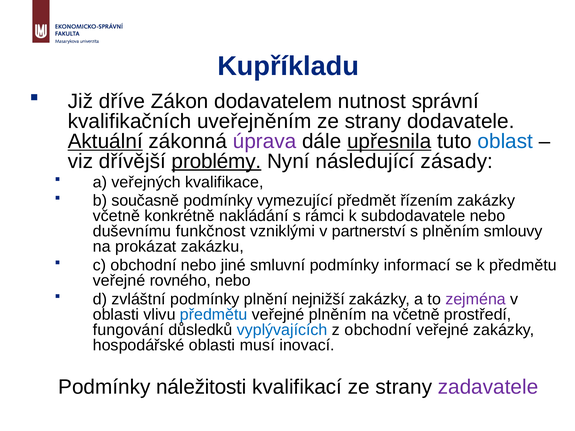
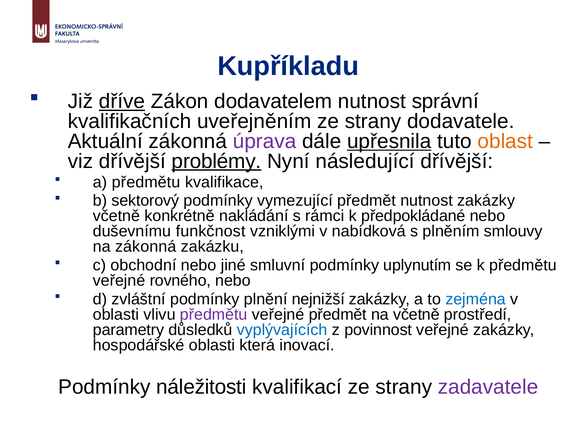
dříve underline: none -> present
Aktuální underline: present -> none
oblast colour: blue -> orange
následující zásady: zásady -> dřívější
a veřejných: veřejných -> předmětu
současně: současně -> sektorový
předmět řízením: řízením -> nutnost
subdodavatele: subdodavatele -> předpokládané
partnerství: partnerství -> nabídková
na prokázat: prokázat -> zákonná
informací: informací -> uplynutím
zejména colour: purple -> blue
předmětu at (214, 315) colour: blue -> purple
veřejné plněním: plněním -> předmět
fungování: fungování -> parametry
z obchodní: obchodní -> povinnost
musí: musí -> která
